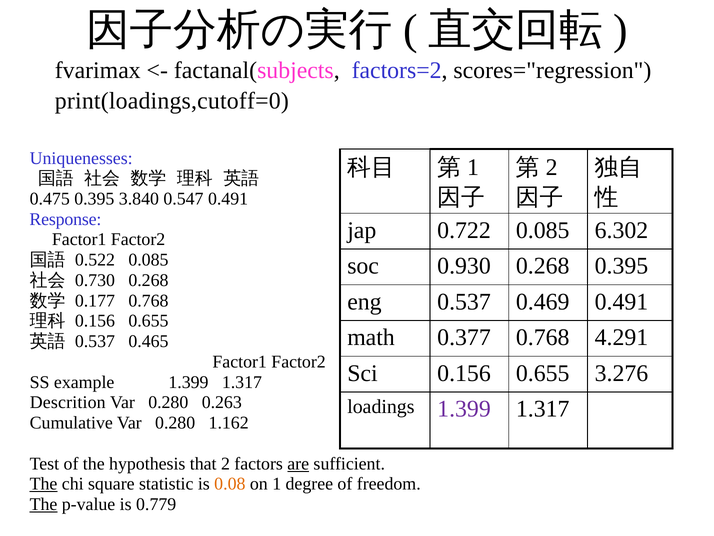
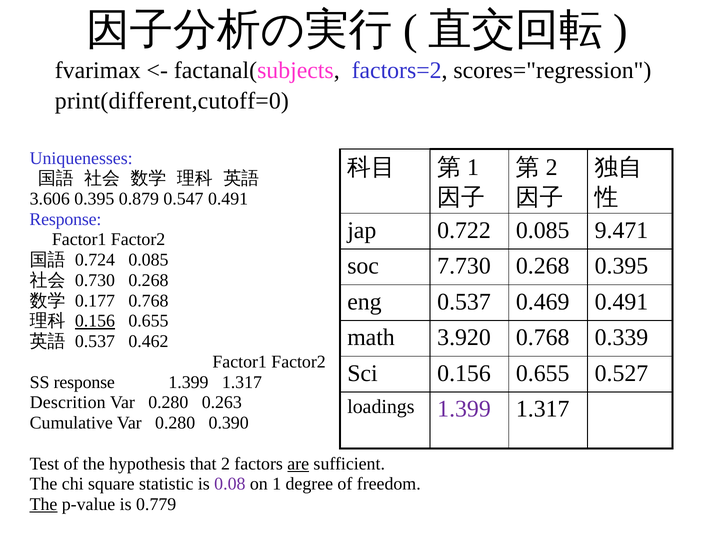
print(loadings,cutoff=0: print(loadings,cutoff=0 -> print(different,cutoff=0
0.475: 0.475 -> 3.606
3.840: 3.840 -> 0.879
6.302: 6.302 -> 9.471
0.522: 0.522 -> 0.724
0.930: 0.930 -> 7.730
0.156 at (95, 321) underline: none -> present
0.377: 0.377 -> 3.920
4.291: 4.291 -> 0.339
0.465: 0.465 -> 0.462
3.276: 3.276 -> 0.527
SS example: example -> response
1.162: 1.162 -> 0.390
The at (44, 484) underline: present -> none
0.08 colour: orange -> purple
